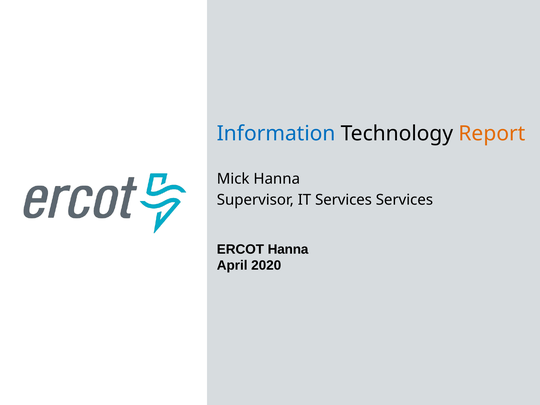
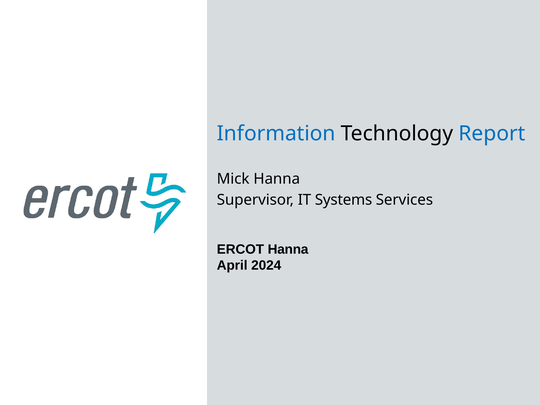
Report colour: orange -> blue
IT Services: Services -> Systems
2020: 2020 -> 2024
